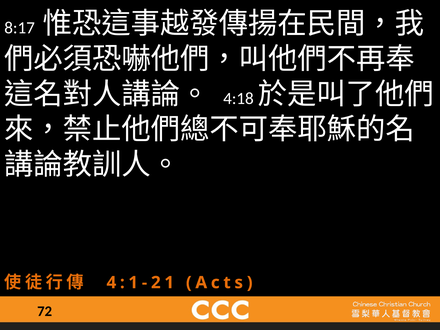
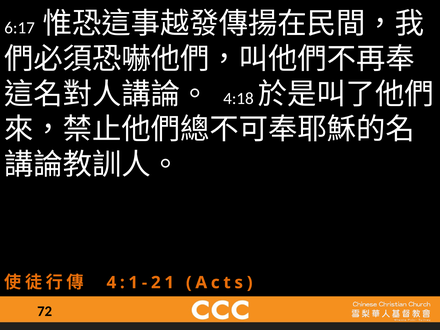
8:17: 8:17 -> 6:17
